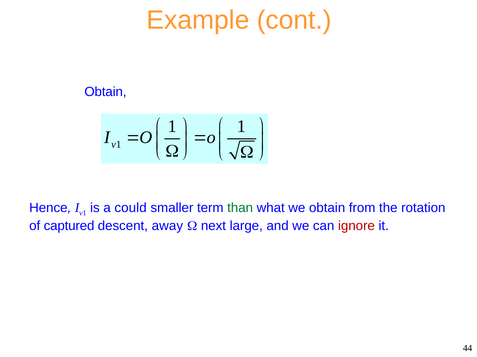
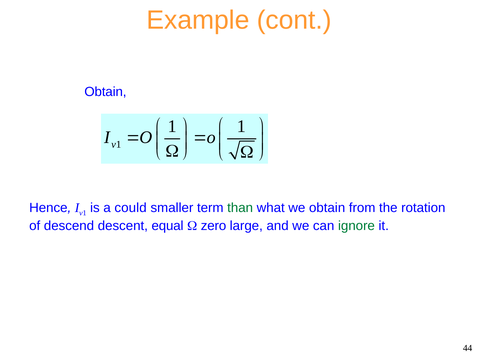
captured: captured -> descend
away: away -> equal
next: next -> zero
ignore colour: red -> green
